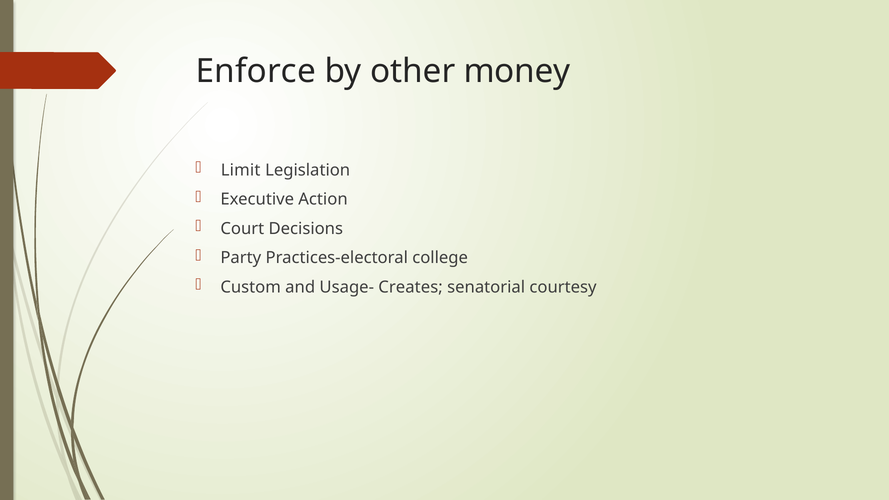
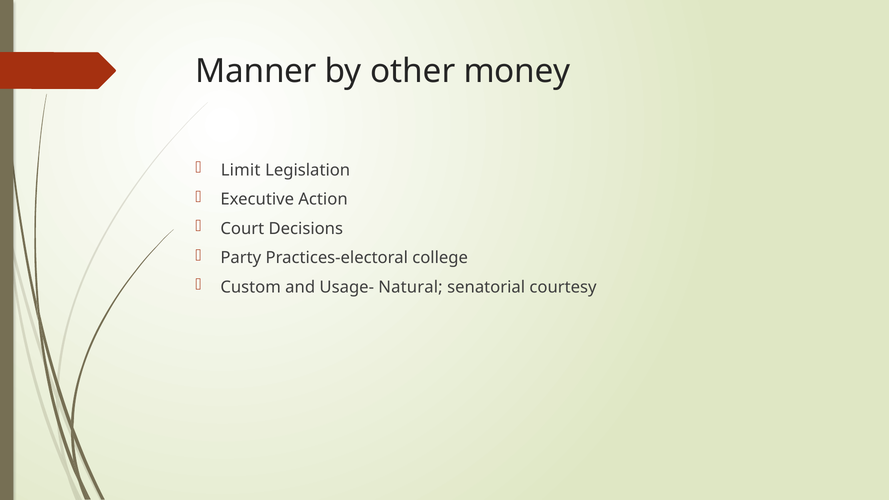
Enforce: Enforce -> Manner
Creates: Creates -> Natural
